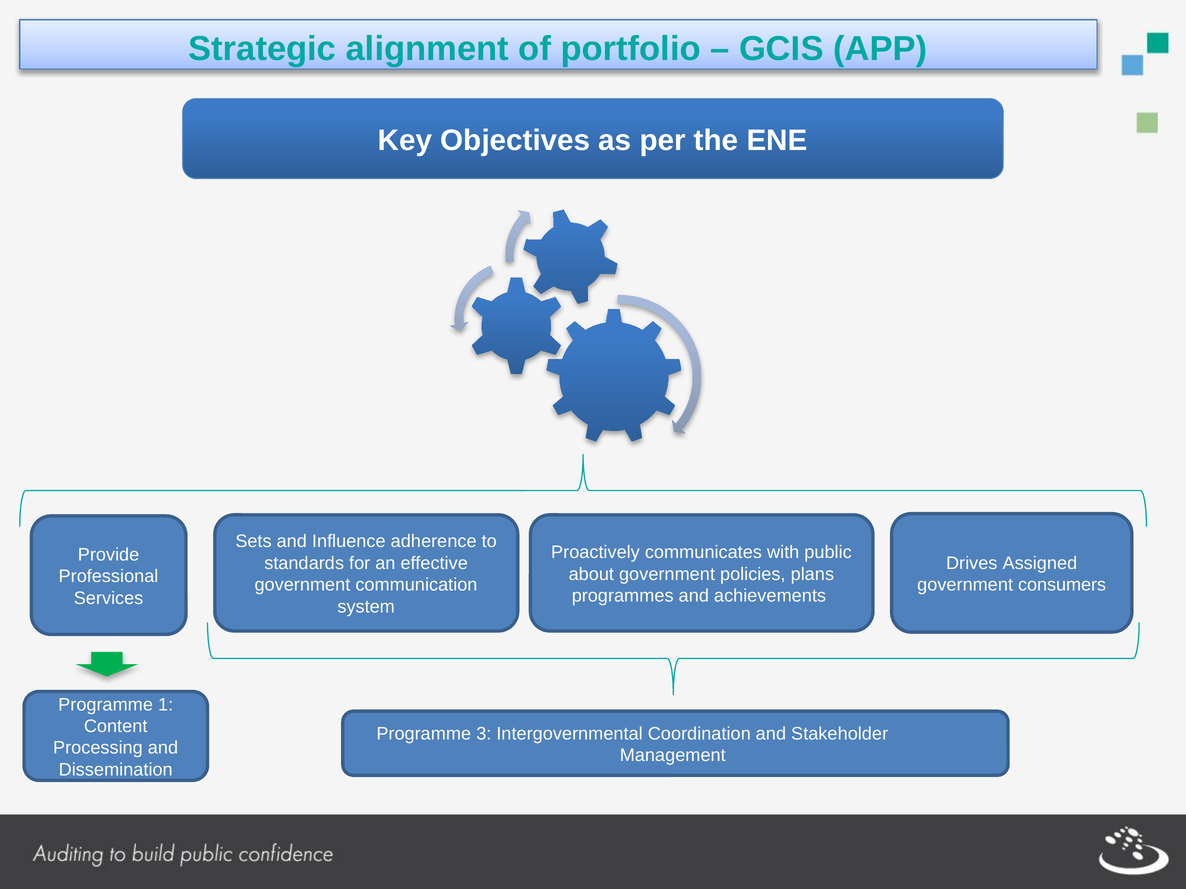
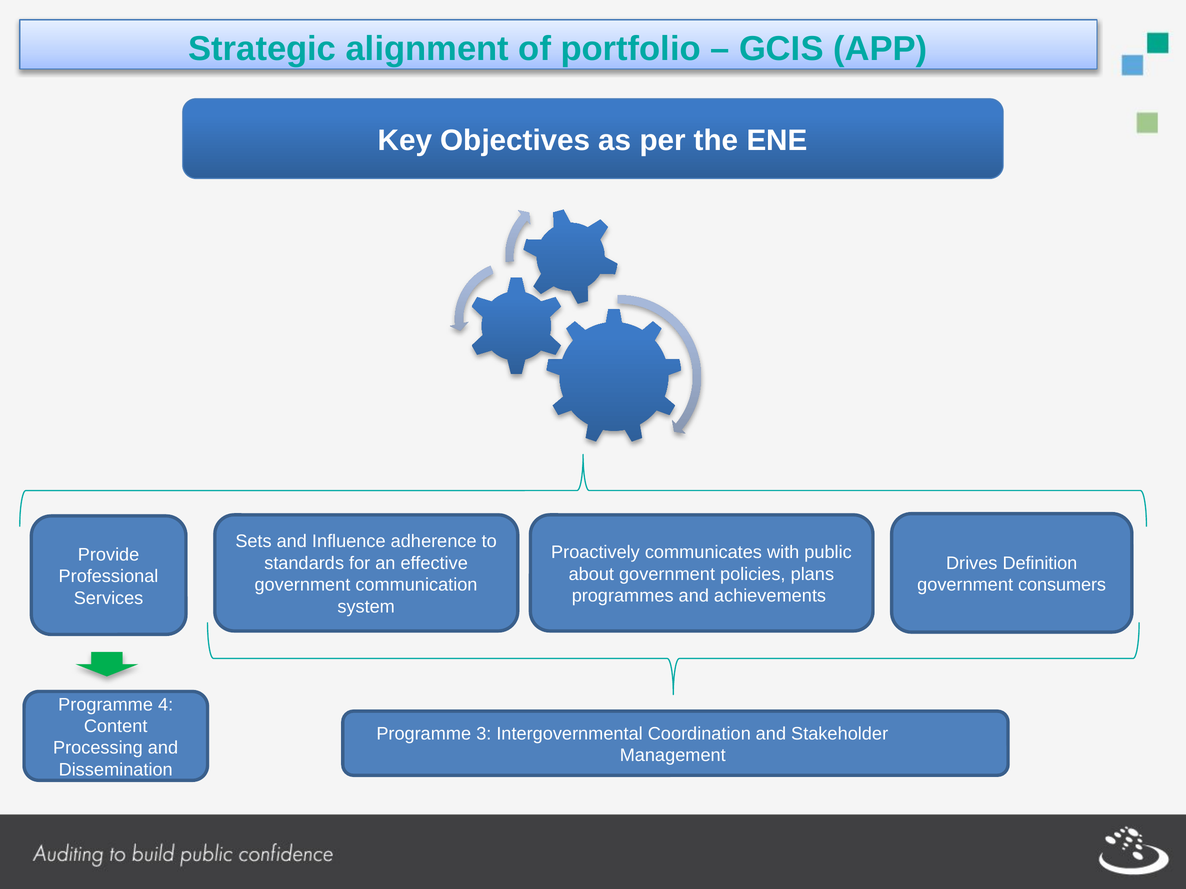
Assigned: Assigned -> Definition
1: 1 -> 4
